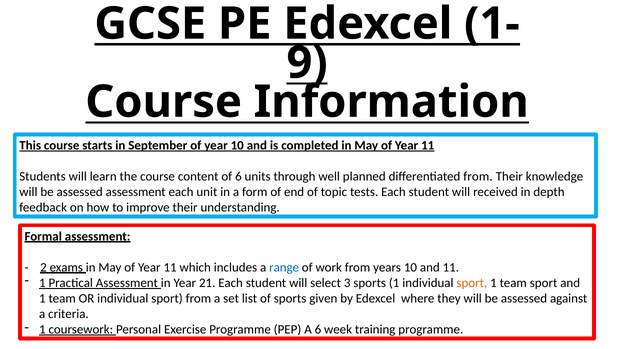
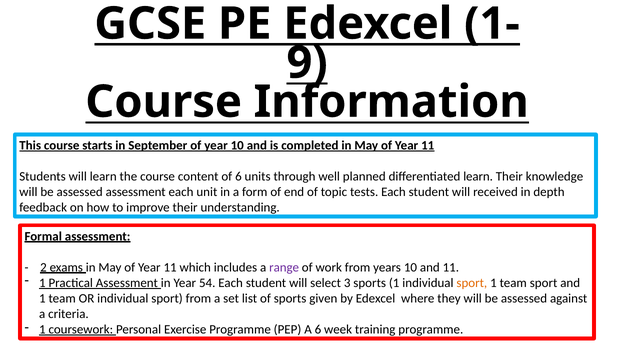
differentiated from: from -> learn
range colour: blue -> purple
21: 21 -> 54
